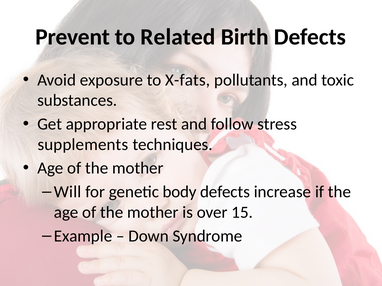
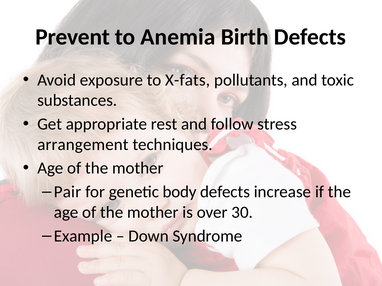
Related: Related -> Anemia
supplements: supplements -> arrangement
Will: Will -> Pair
15: 15 -> 30
